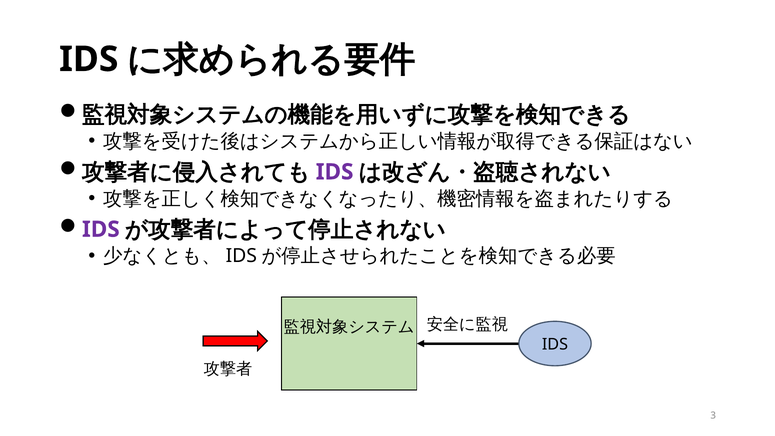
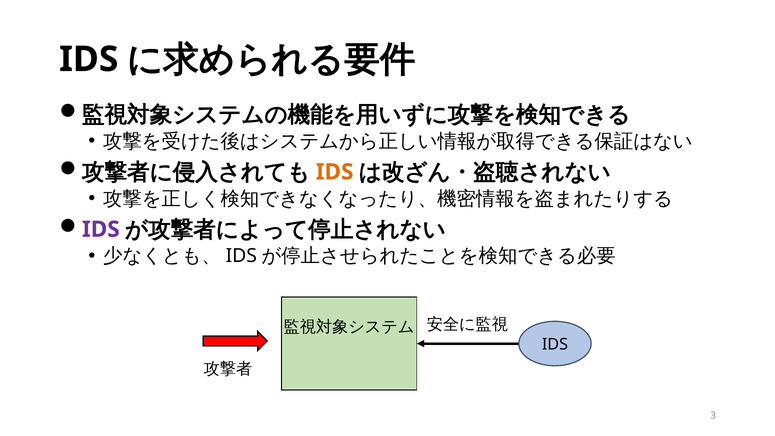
IDS at (335, 172) colour: purple -> orange
